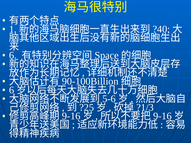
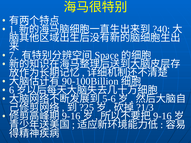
6 at (13, 55): 6 -> 7
